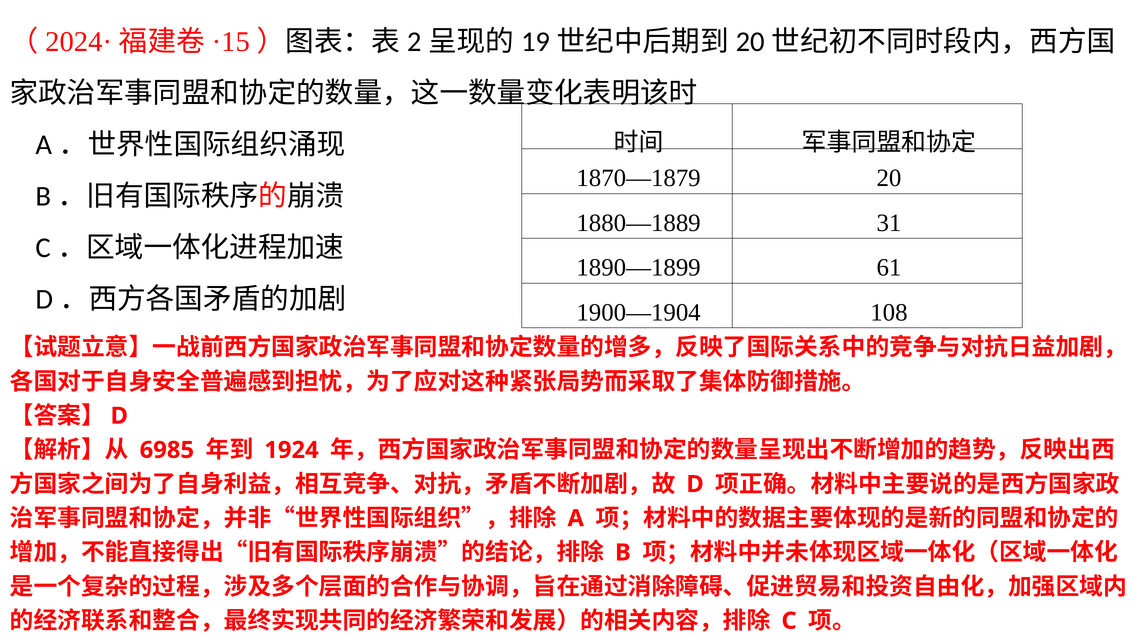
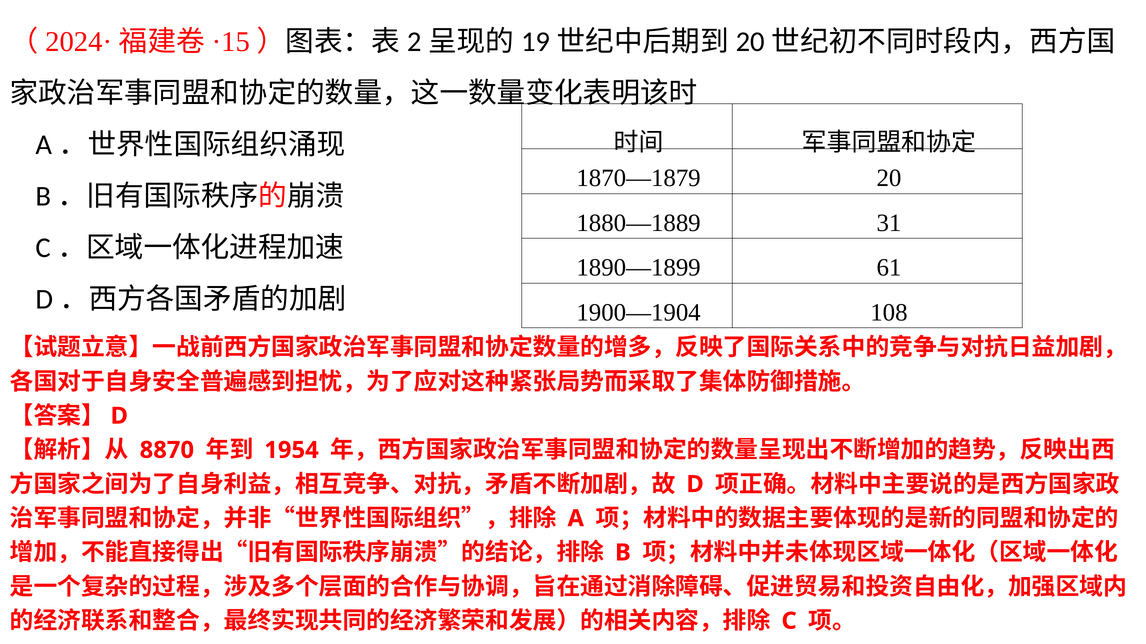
6985: 6985 -> 8870
1924: 1924 -> 1954
